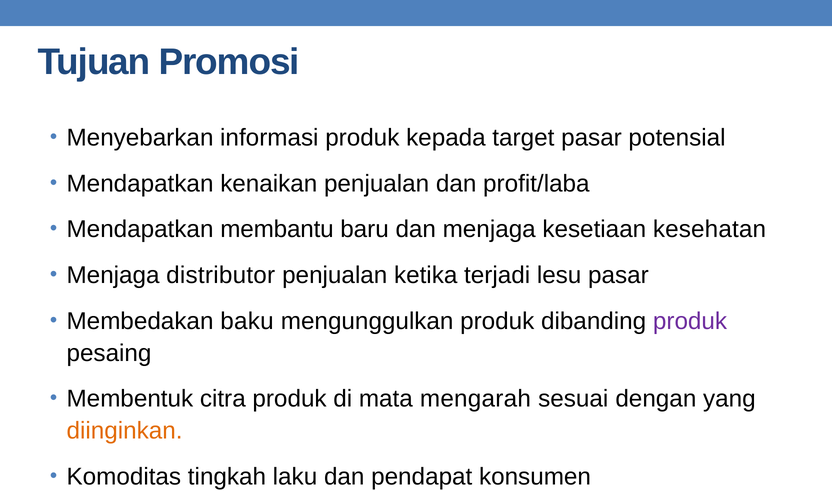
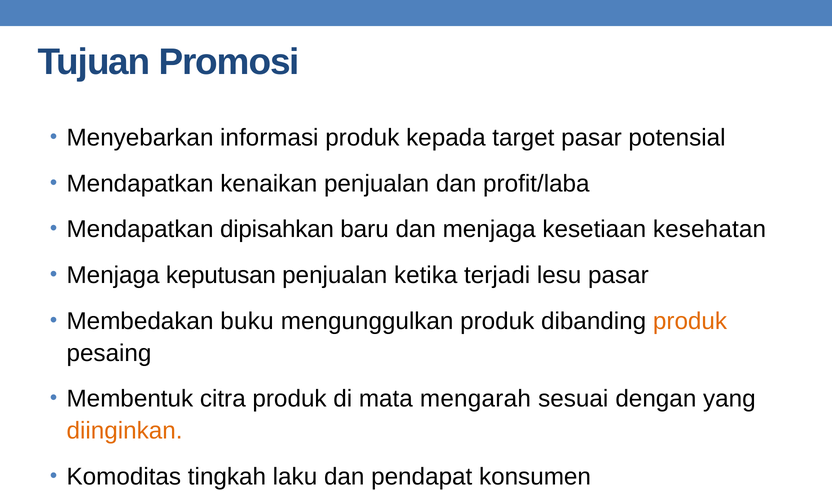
membantu: membantu -> dipisahkan
distributor: distributor -> keputusan
baku: baku -> buku
produk at (690, 321) colour: purple -> orange
